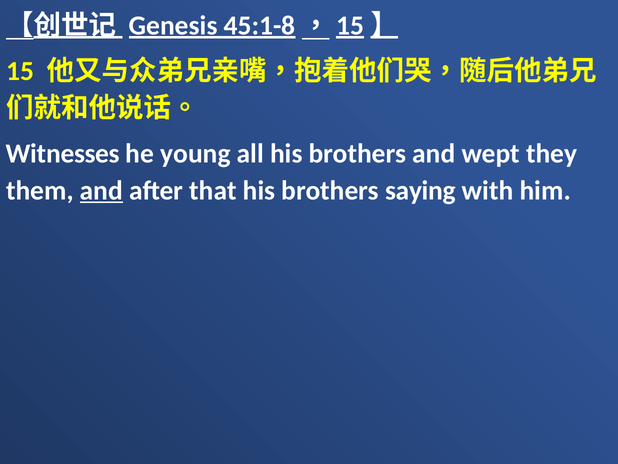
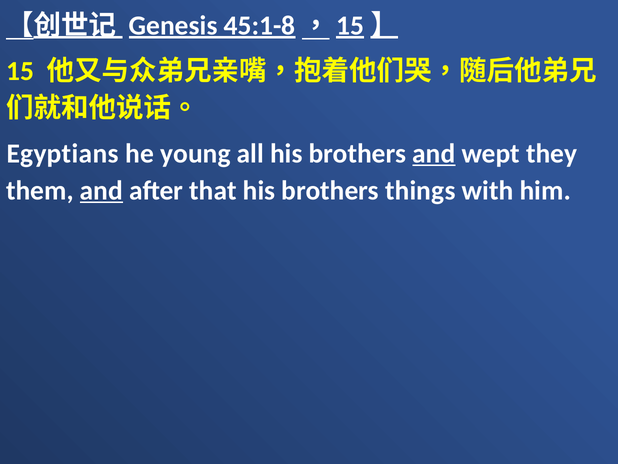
Witnesses: Witnesses -> Egyptians
and at (434, 153) underline: none -> present
saying: saying -> things
